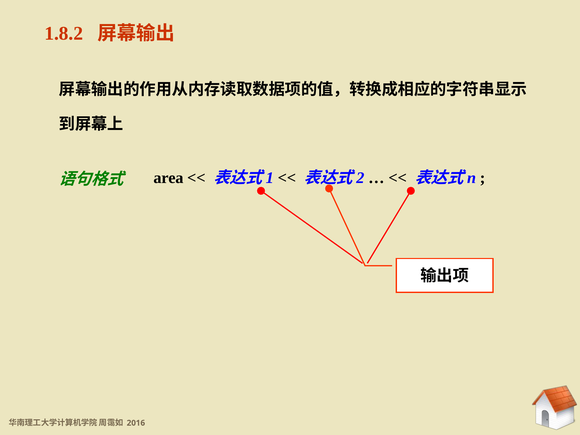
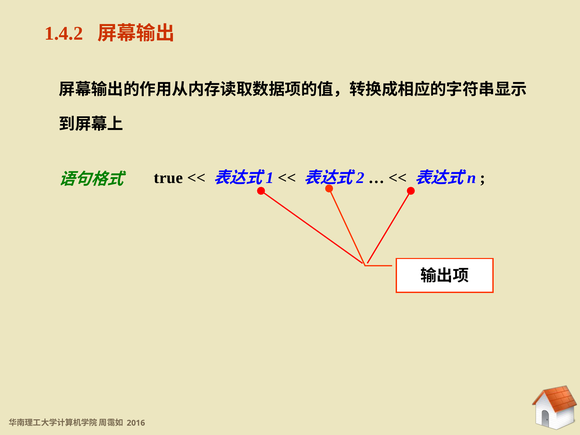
1.8.2: 1.8.2 -> 1.4.2
area: area -> true
